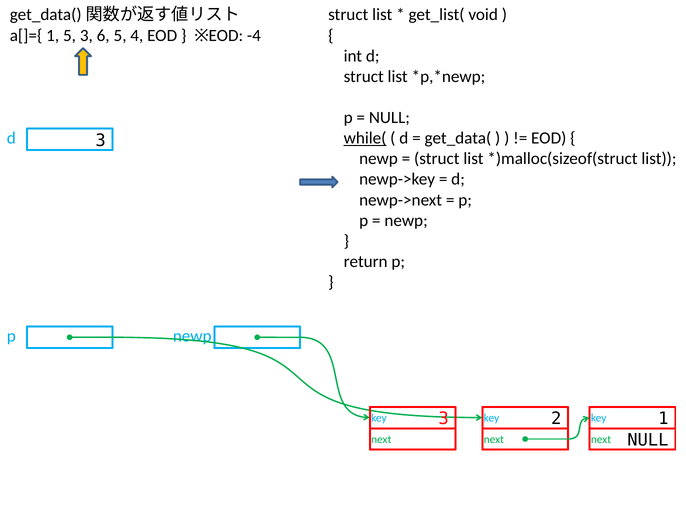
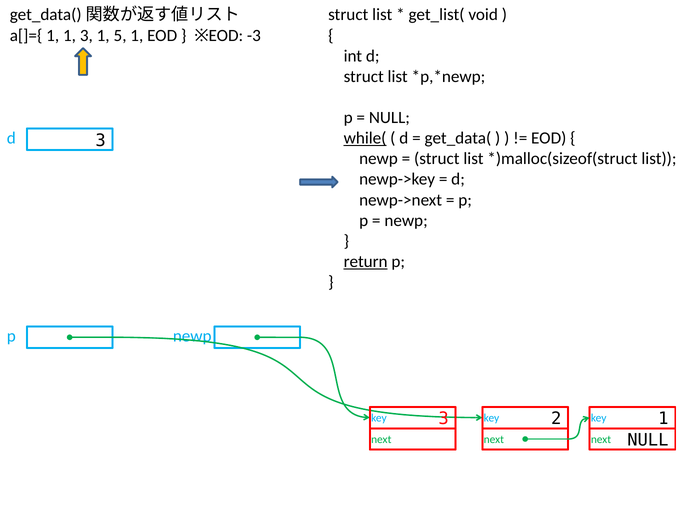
1 5: 5 -> 1
3 6: 6 -> 1
5 4: 4 -> 1
-4: -4 -> -3
return underline: none -> present
